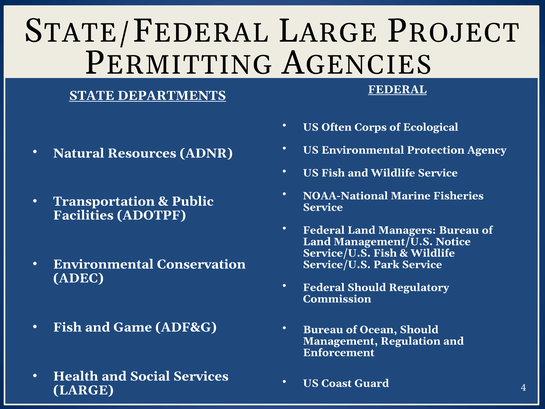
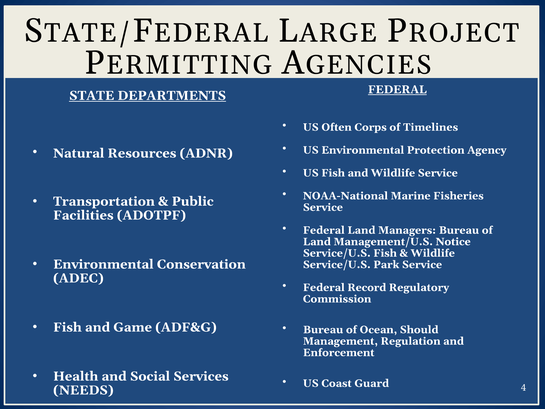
Ecological: Ecological -> Timelines
Federal Should: Should -> Record
LARGE: LARGE -> NEEDS
